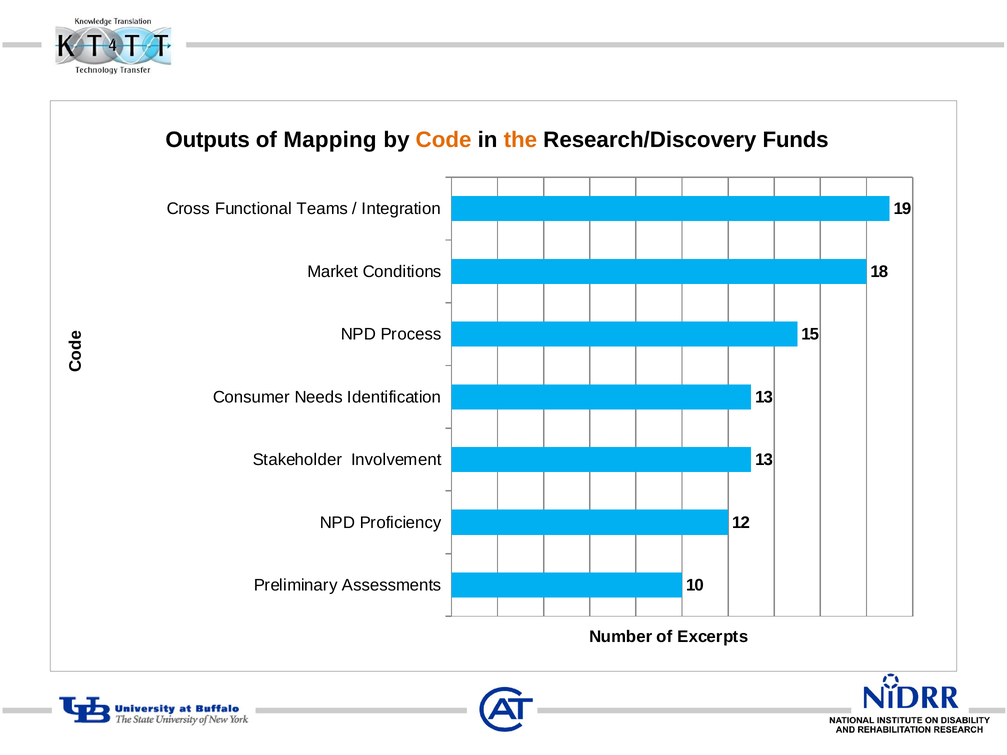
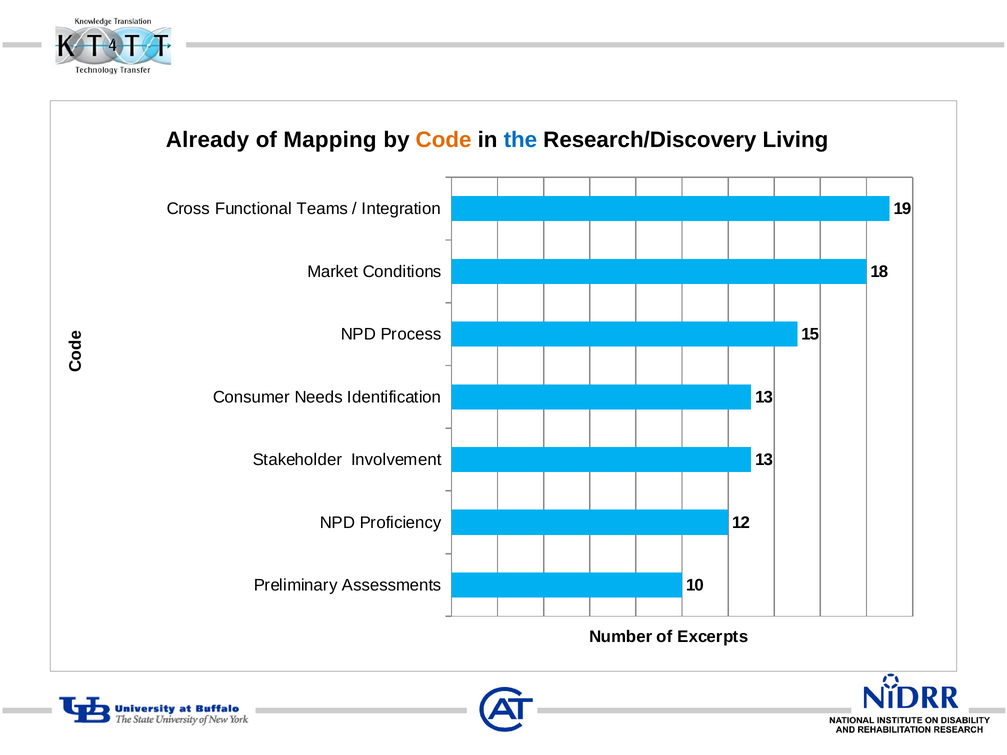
Outputs: Outputs -> Already
the colour: orange -> blue
Funds: Funds -> Living
